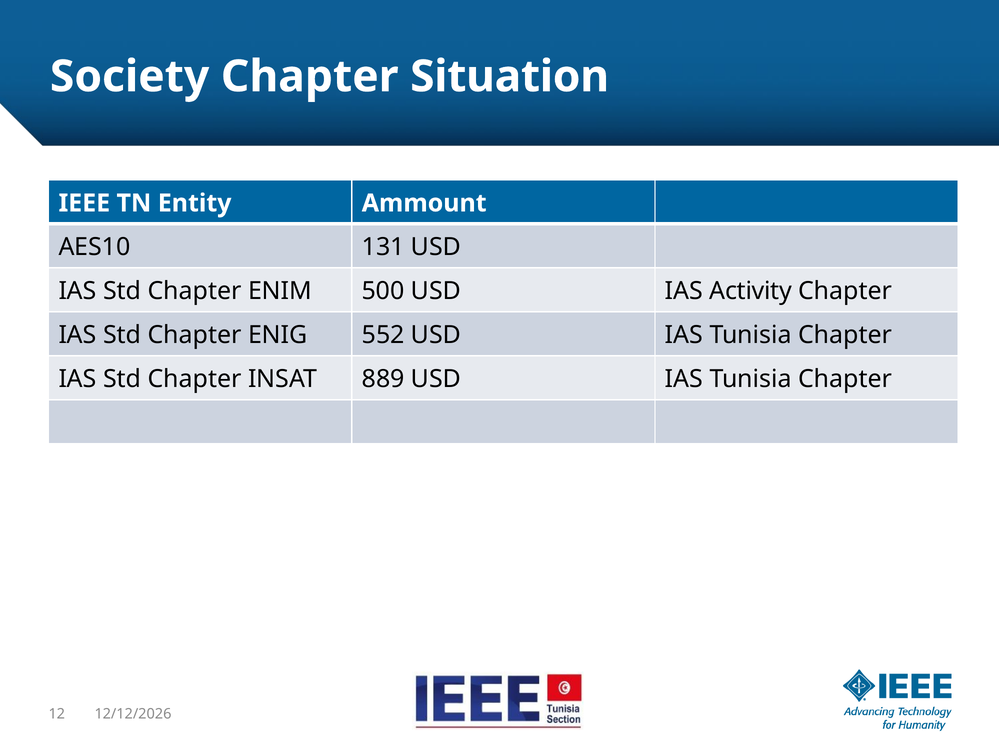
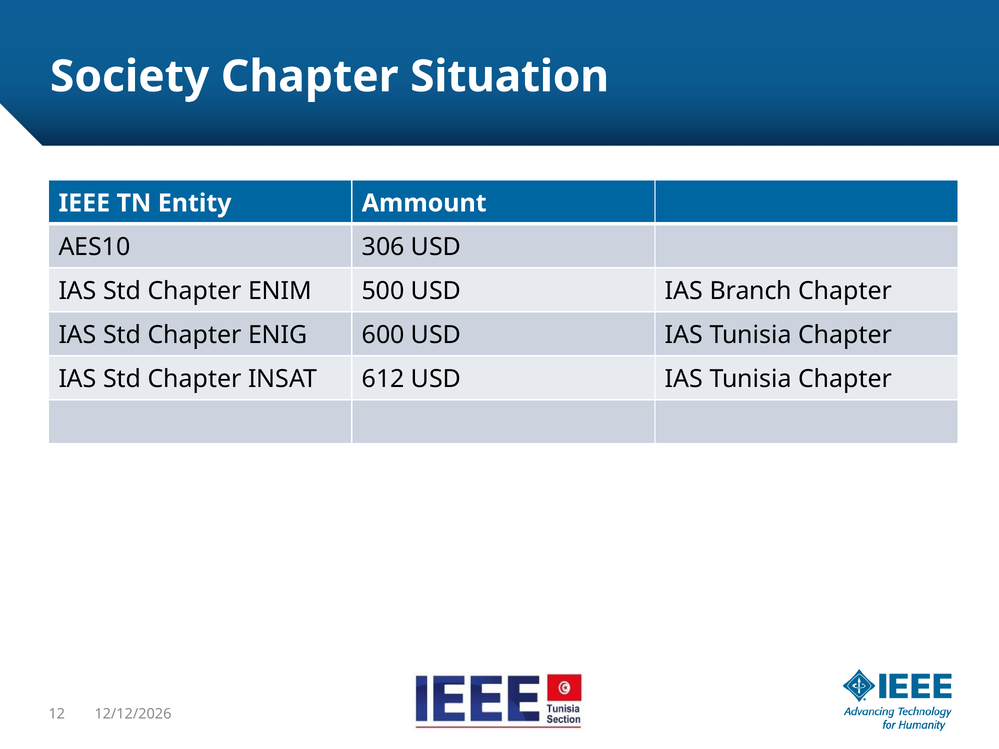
131: 131 -> 306
Activity: Activity -> Branch
552: 552 -> 600
889: 889 -> 612
